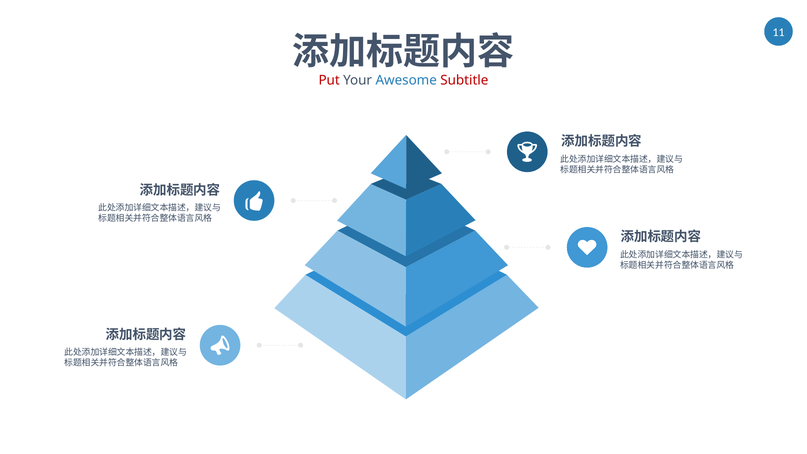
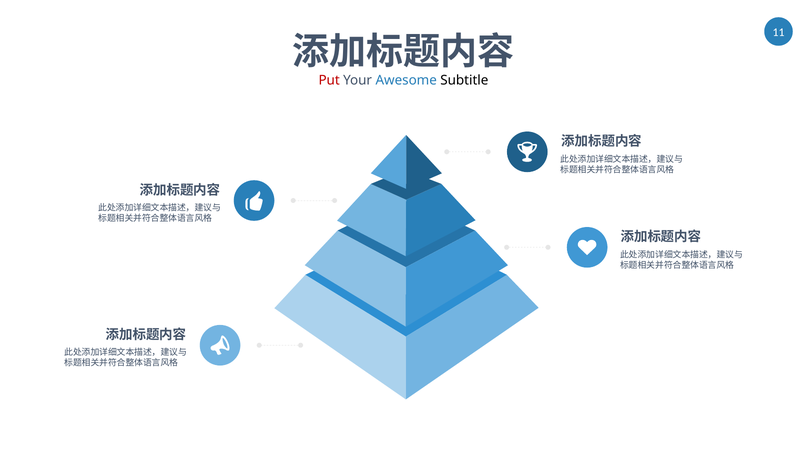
Subtitle colour: red -> black
